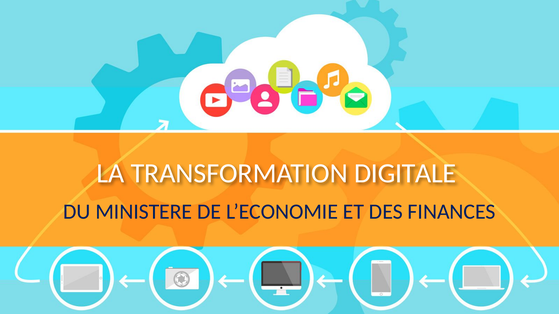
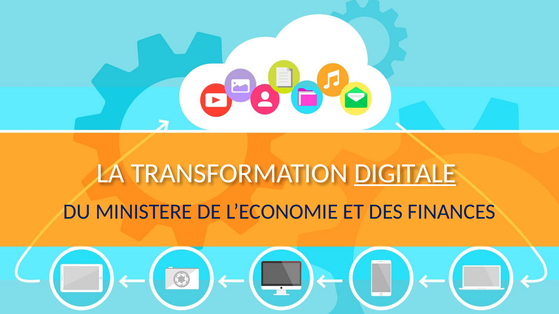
DIGITALE underline: none -> present
